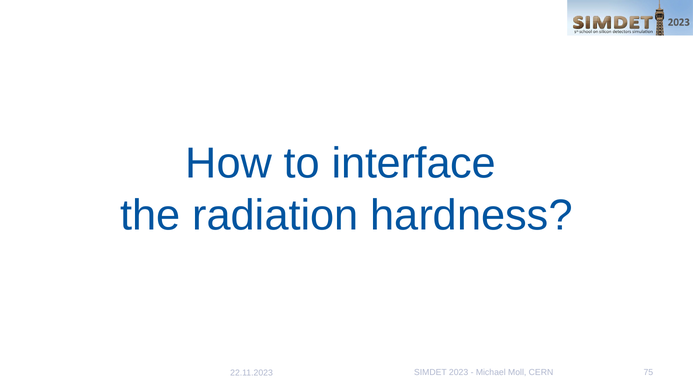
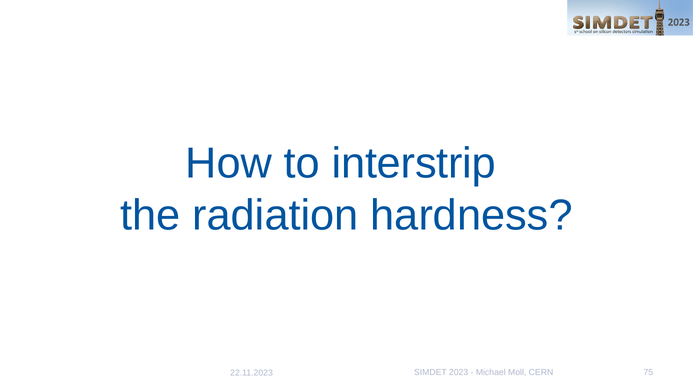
interface: interface -> interstrip
